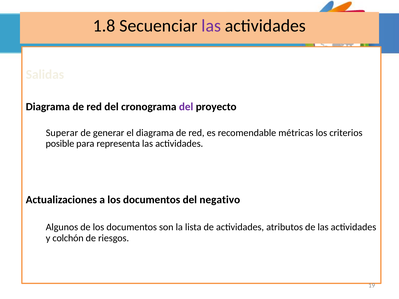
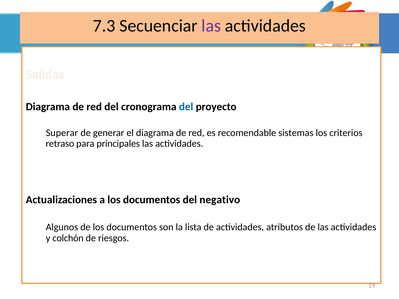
1.8: 1.8 -> 7.3
del at (186, 107) colour: purple -> blue
métricas: métricas -> sistemas
posible: posible -> retraso
representa: representa -> principales
